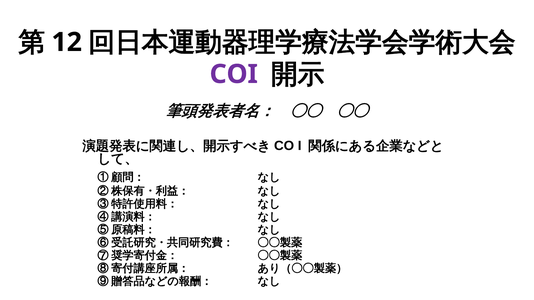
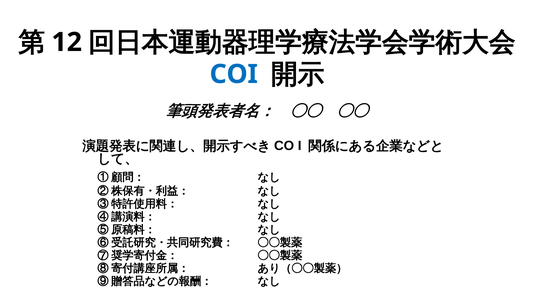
COI colour: purple -> blue
